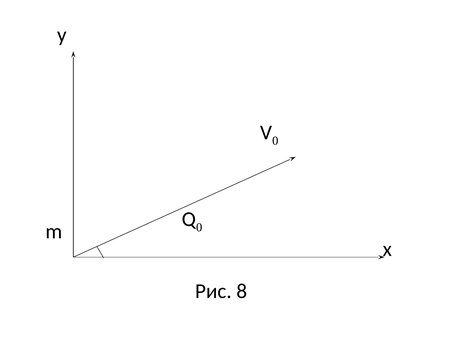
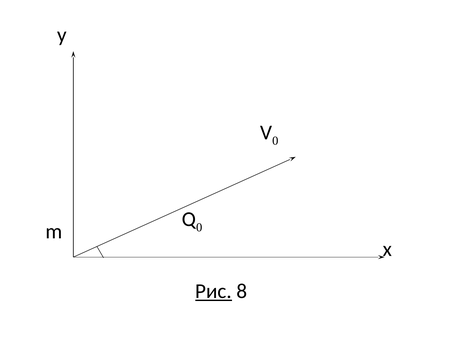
Рис underline: none -> present
